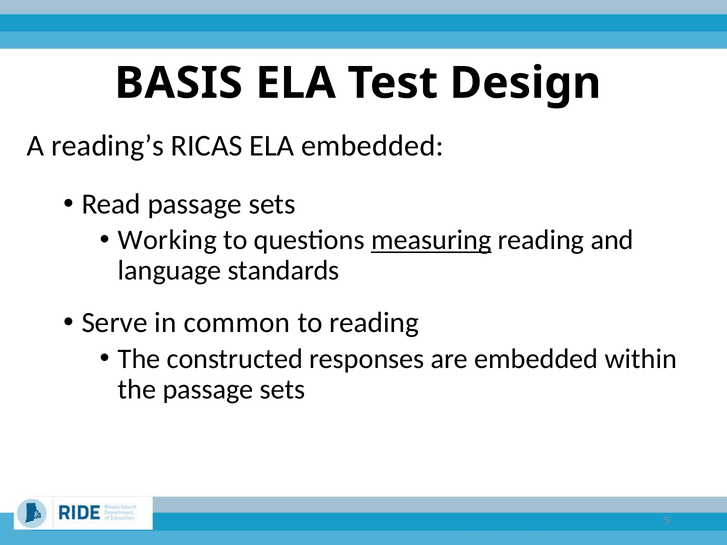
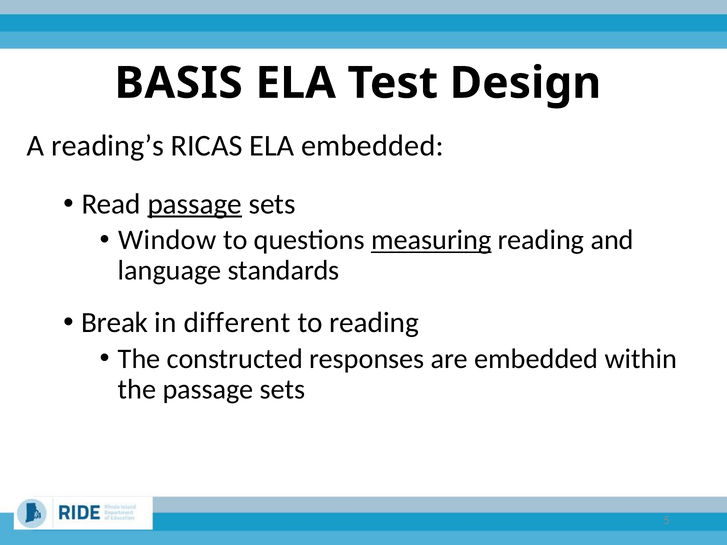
passage at (195, 204) underline: none -> present
Working: Working -> Window
Serve: Serve -> Break
common: common -> different
